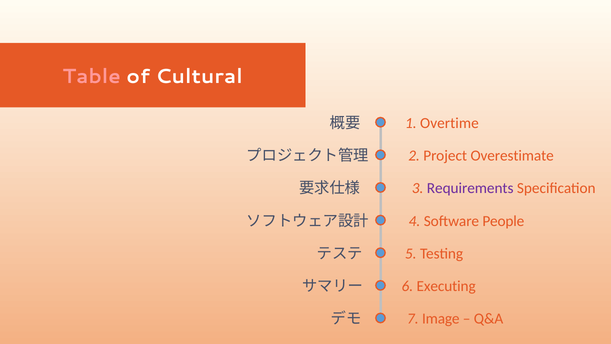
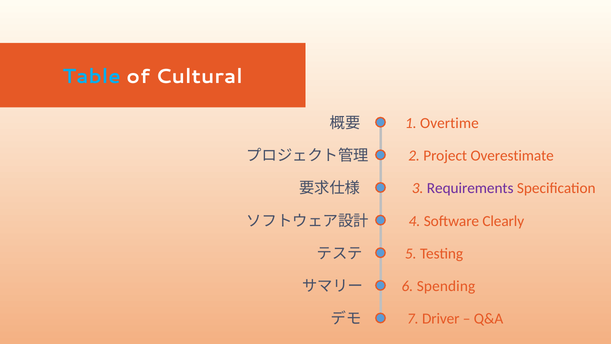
Table colour: pink -> light blue
People: People -> Clearly
Executing: Executing -> Spending
Image: Image -> Driver
